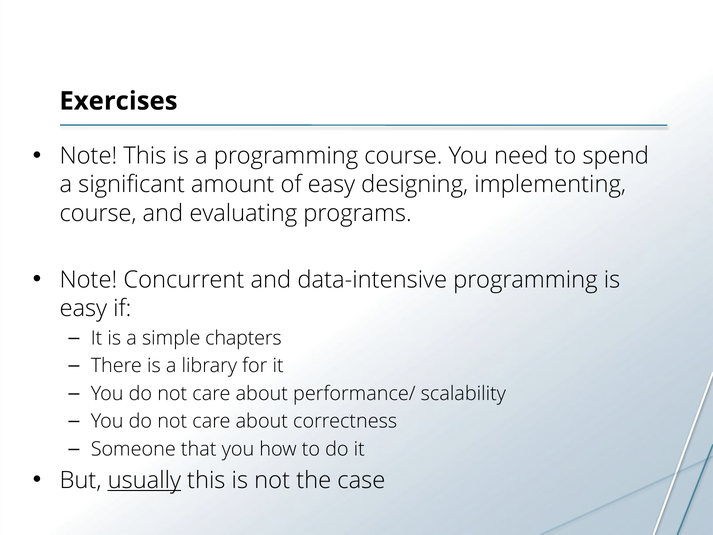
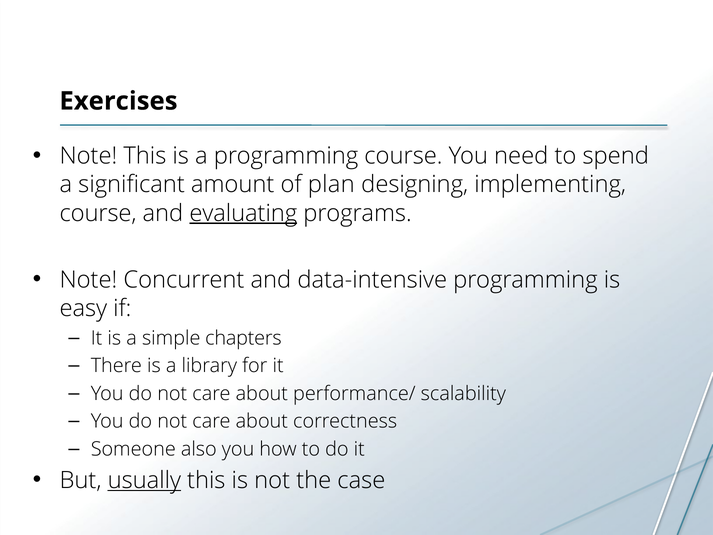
of easy: easy -> plan
evaluating underline: none -> present
that: that -> also
